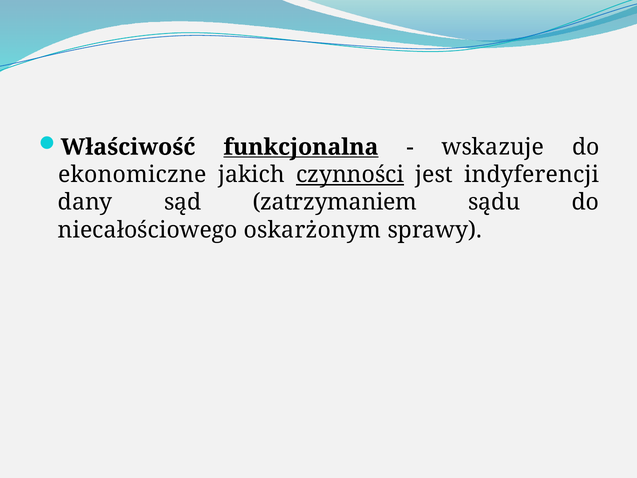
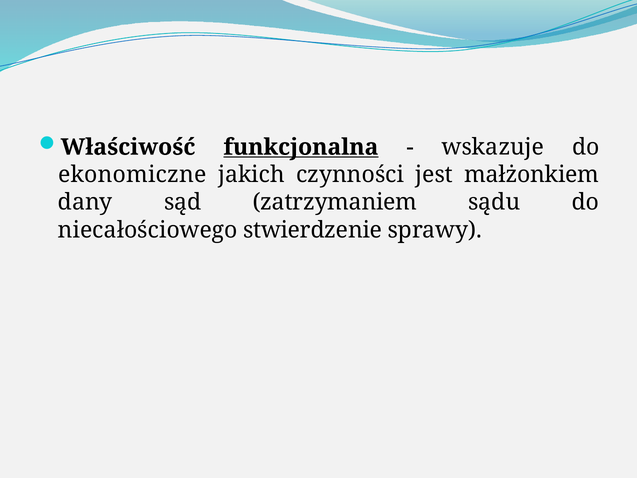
czynności underline: present -> none
indyferencji: indyferencji -> małżonkiem
oskarżonym: oskarżonym -> stwierdzenie
